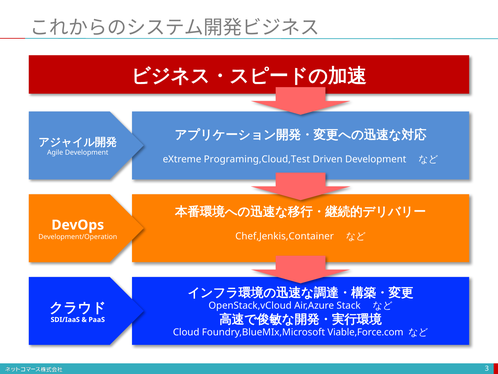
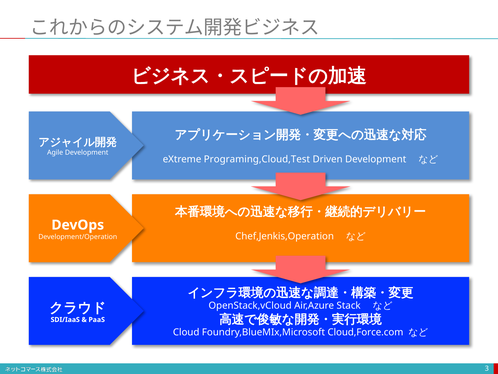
Chef,Jenkis,Container: Chef,Jenkis,Container -> Chef,Jenkis,Operation
Viable,Force.com: Viable,Force.com -> Cloud,Force.com
